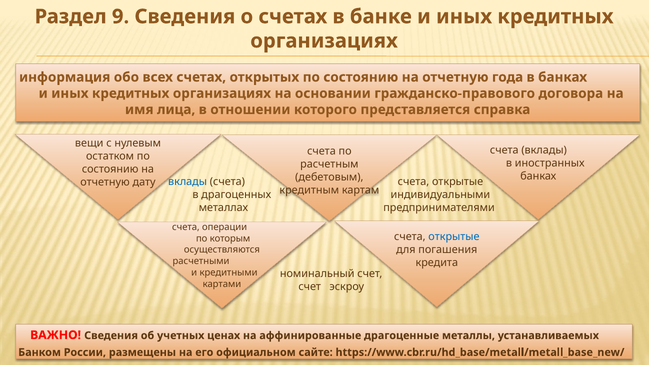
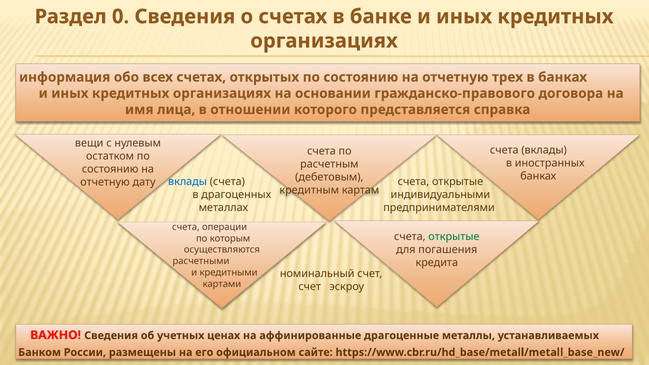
9: 9 -> 0
года: года -> трех
открытые at (454, 237) colour: blue -> green
